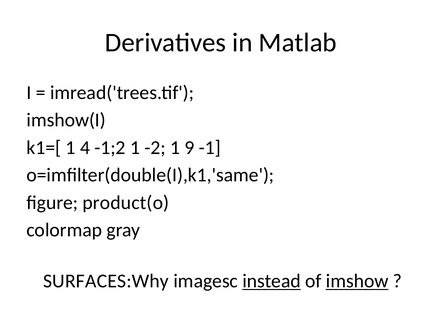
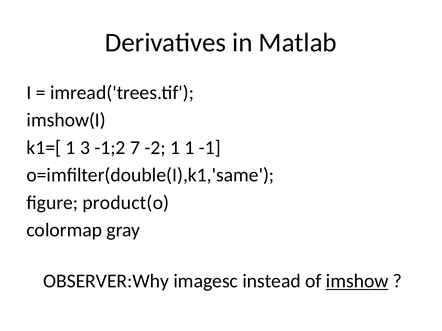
4: 4 -> 3
-1;2 1: 1 -> 7
1 9: 9 -> 1
SURFACES:Why: SURFACES:Why -> OBSERVER:Why
instead underline: present -> none
